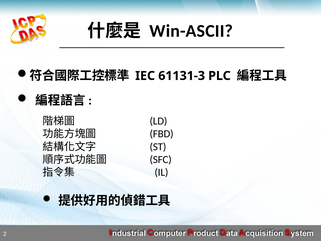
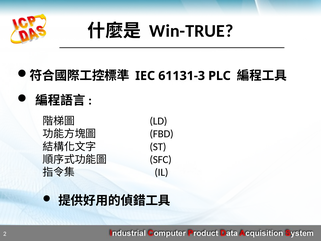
Win-ASCII: Win-ASCII -> Win-TRUE
